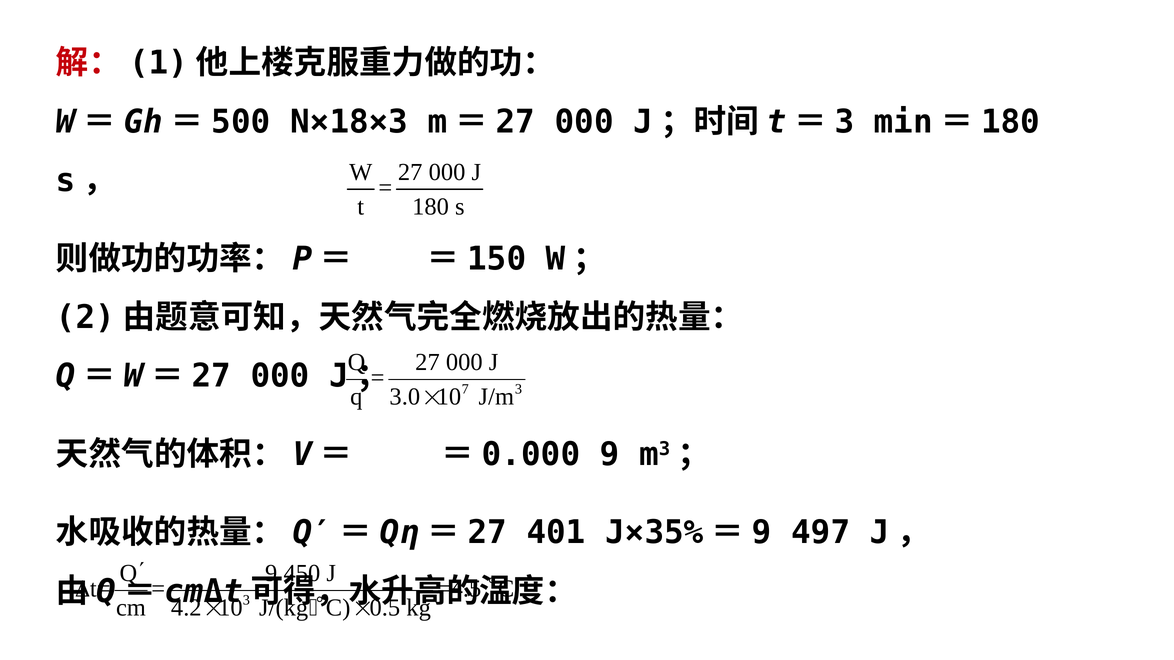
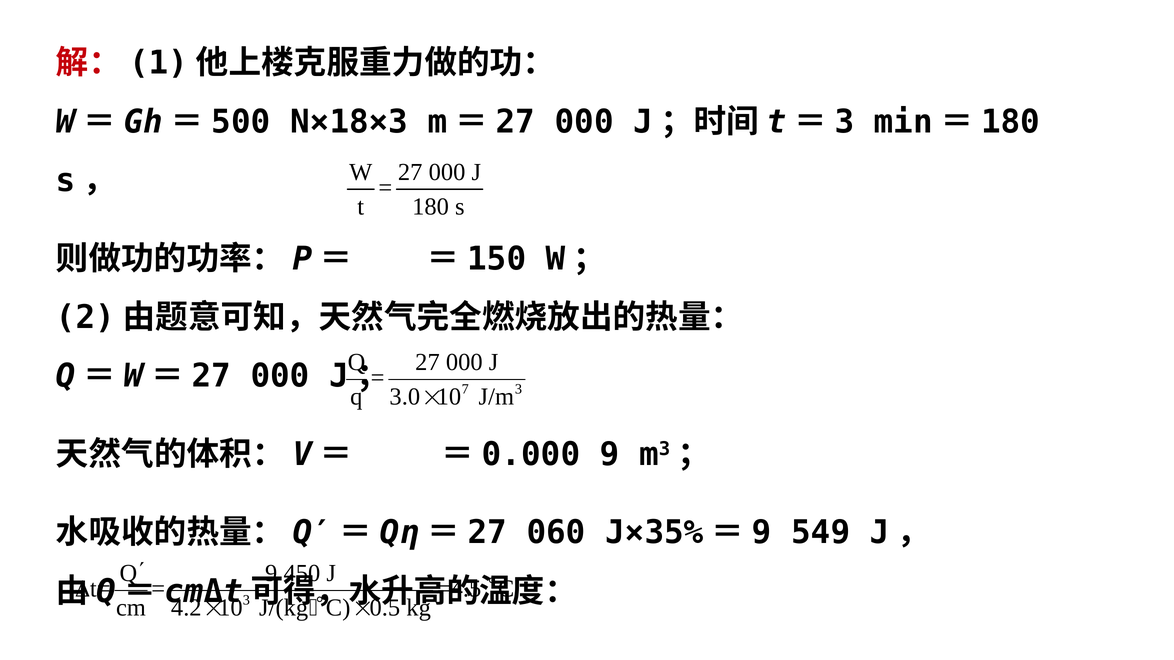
401: 401 -> 060
497: 497 -> 549
